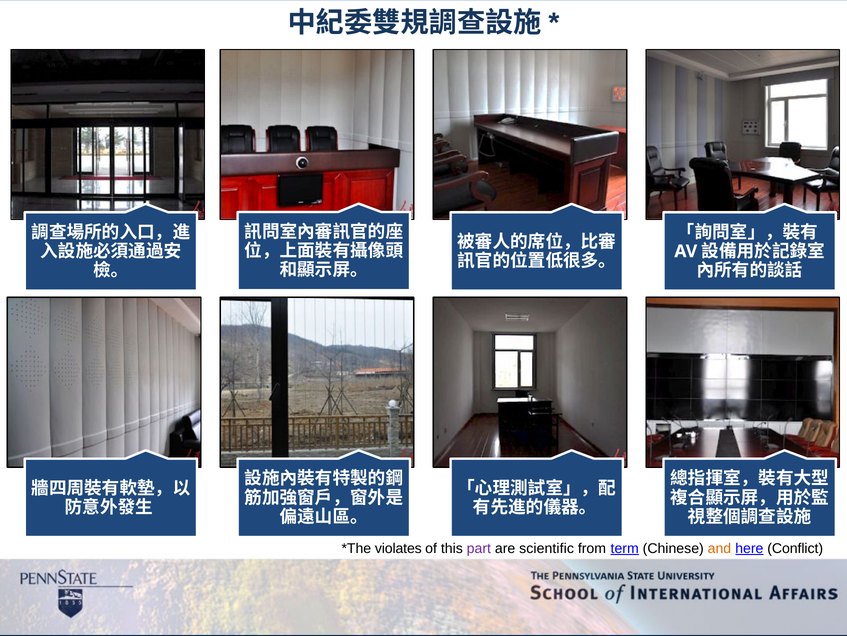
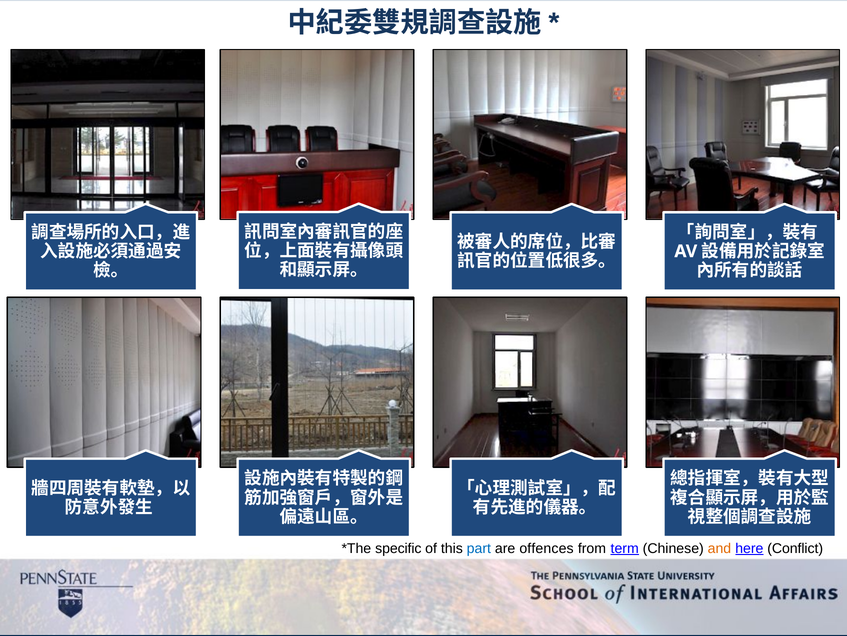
violates: violates -> specific
part colour: purple -> blue
scientific: scientific -> offences
